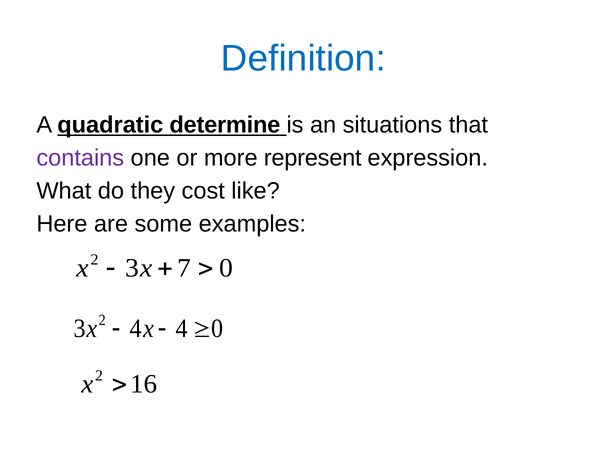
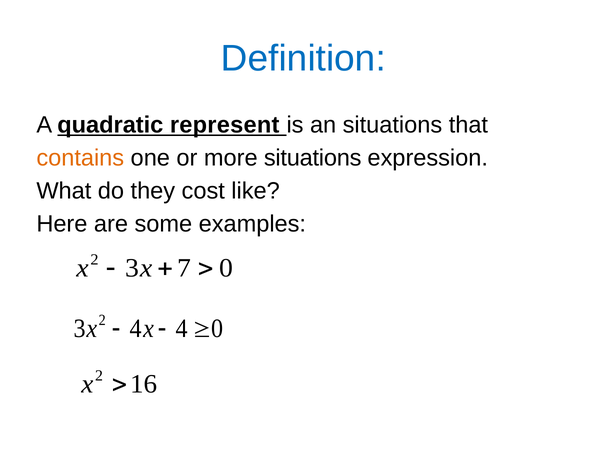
determine: determine -> represent
contains colour: purple -> orange
more represent: represent -> situations
